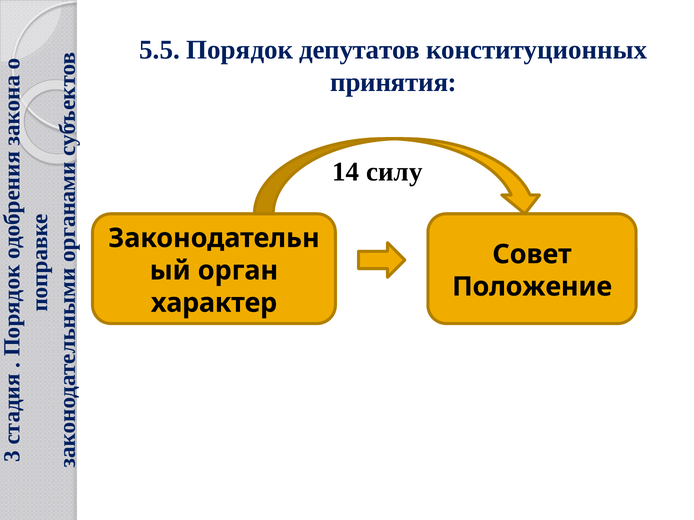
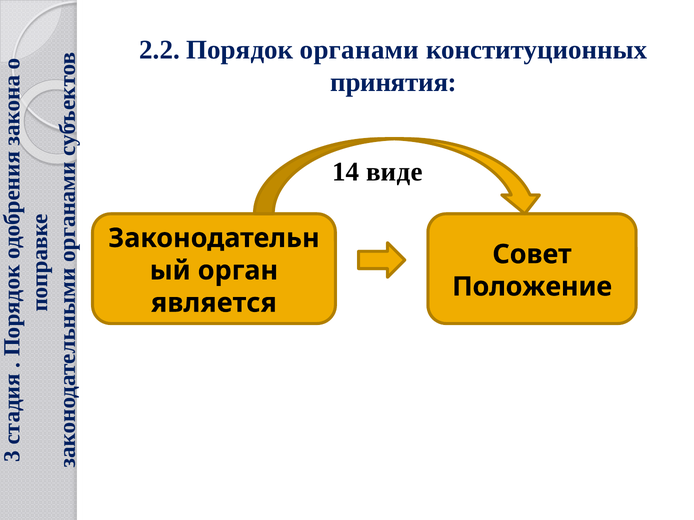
5.5: 5.5 -> 2.2
депутатов: депутатов -> органами
силу: силу -> виде
характер: характер -> является
